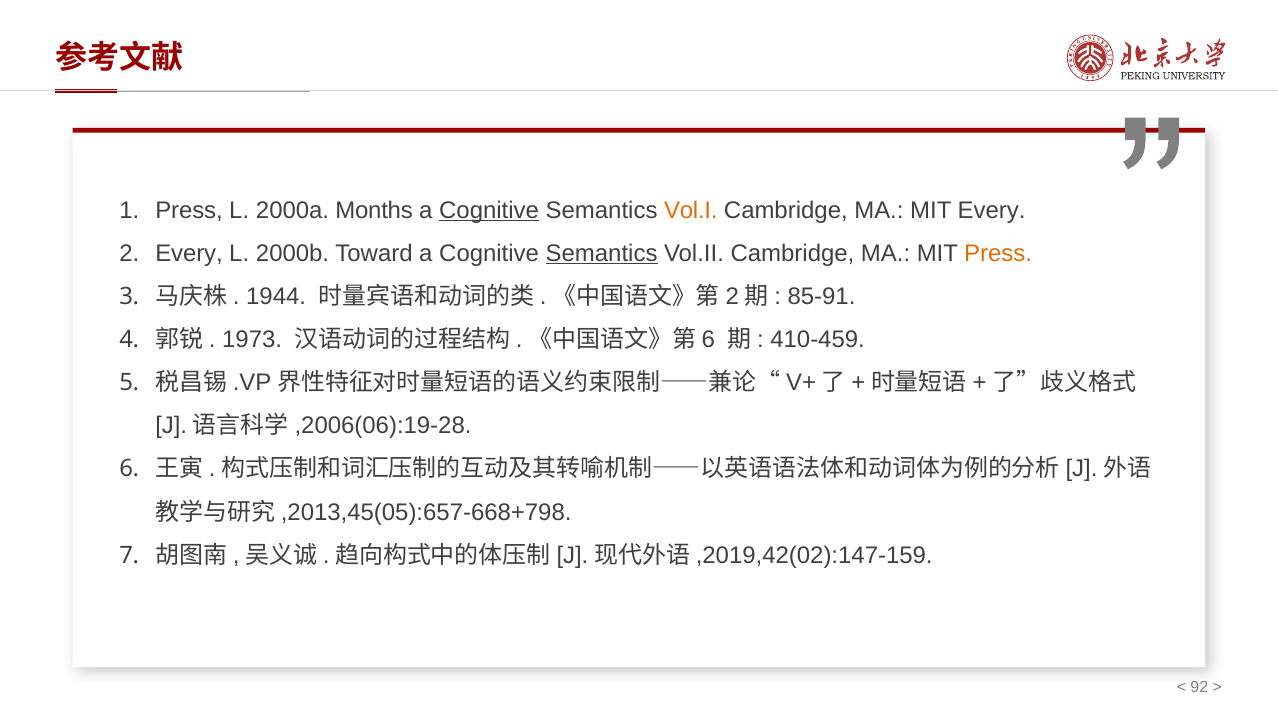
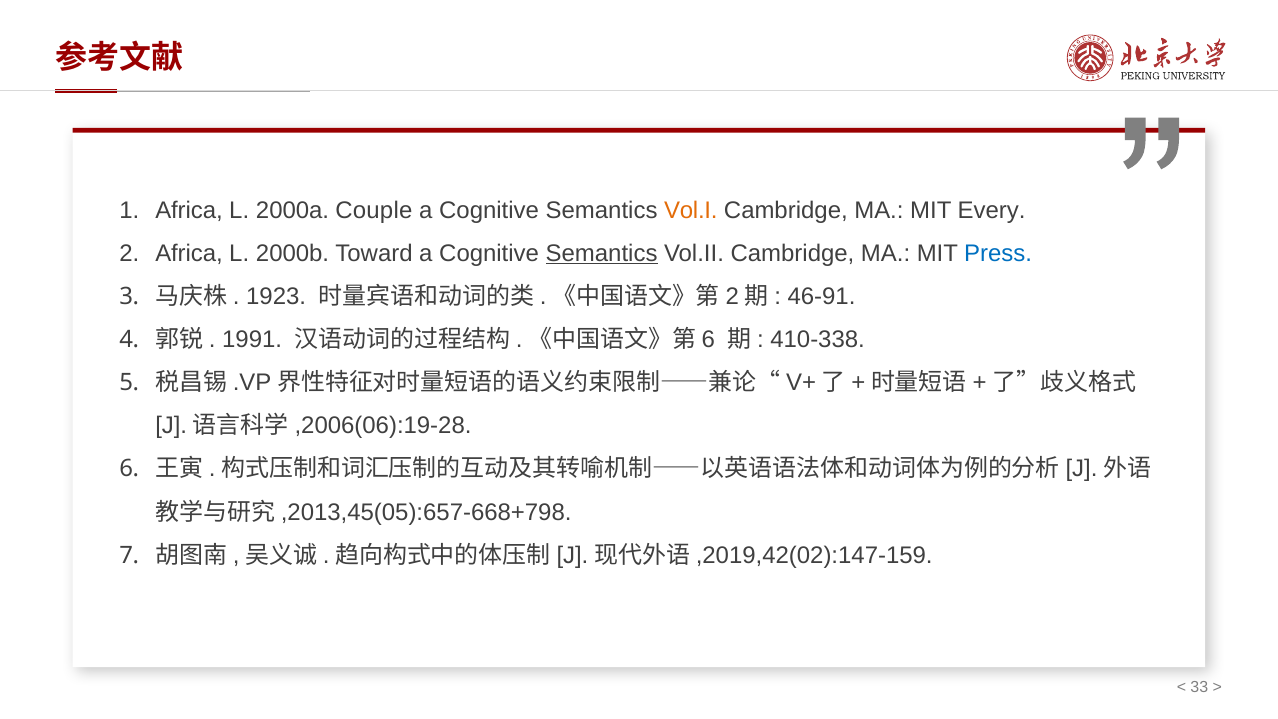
Press at (189, 210): Press -> Africa
Months: Months -> Couple
Cognitive at (489, 210) underline: present -> none
Every at (189, 253): Every -> Africa
Press at (998, 253) colour: orange -> blue
1944: 1944 -> 1923
85-91: 85-91 -> 46-91
1973: 1973 -> 1991
410-459: 410-459 -> 410-338
92: 92 -> 33
